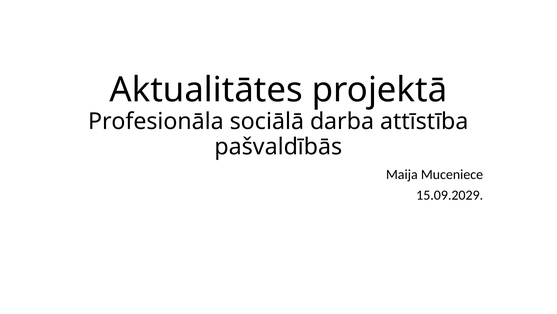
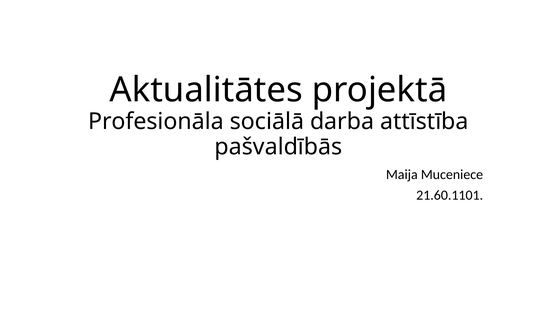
15.09.2029: 15.09.2029 -> 21.60.1101
